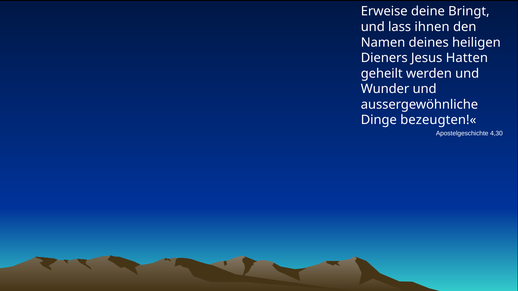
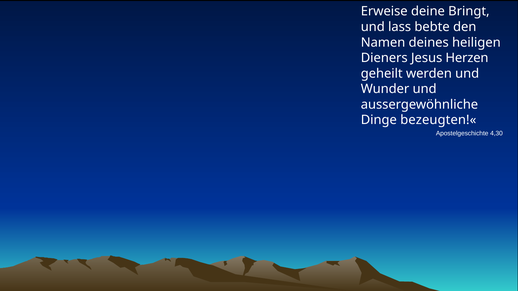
ihnen: ihnen -> bebte
Hatten: Hatten -> Herzen
